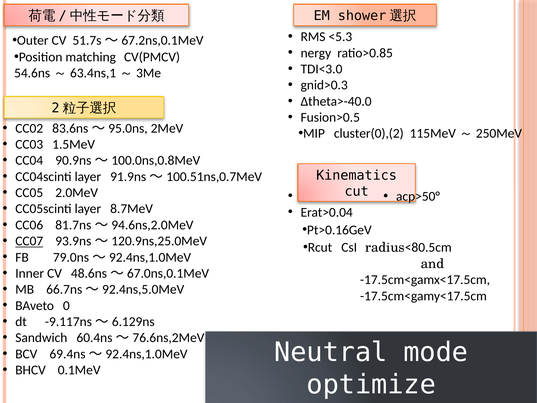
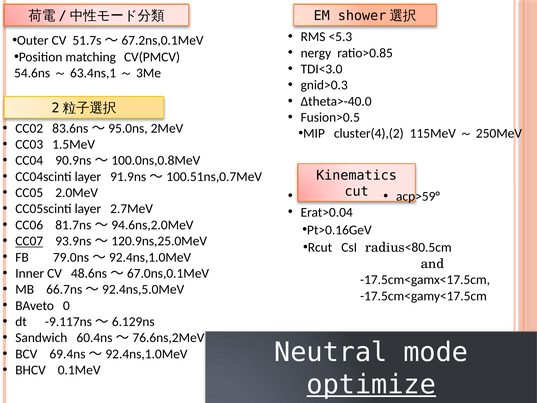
cluster(0),(2: cluster(0),(2 -> cluster(4),(2
acp>50°: acp>50° -> acp>59°
8.7MeV: 8.7MeV -> 2.7MeV
optimize underline: none -> present
